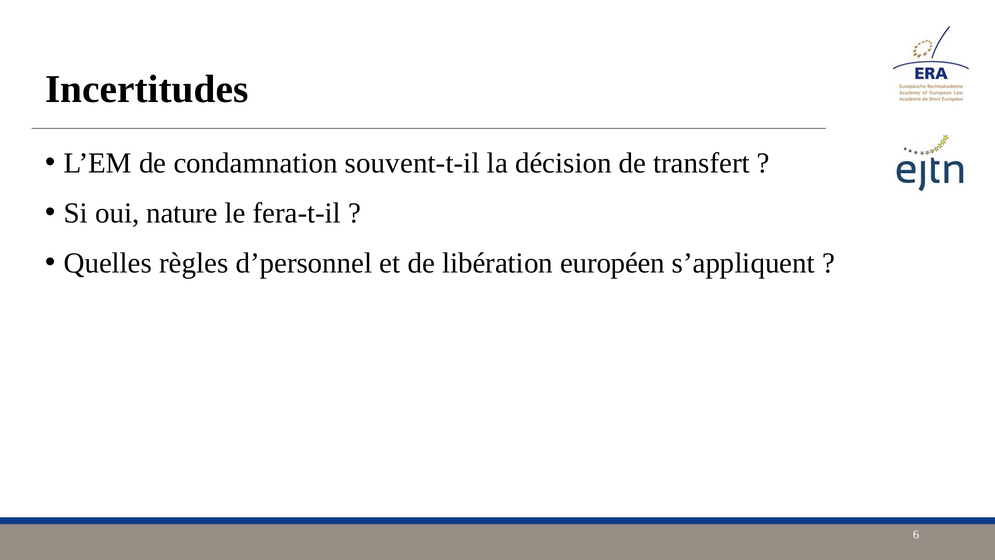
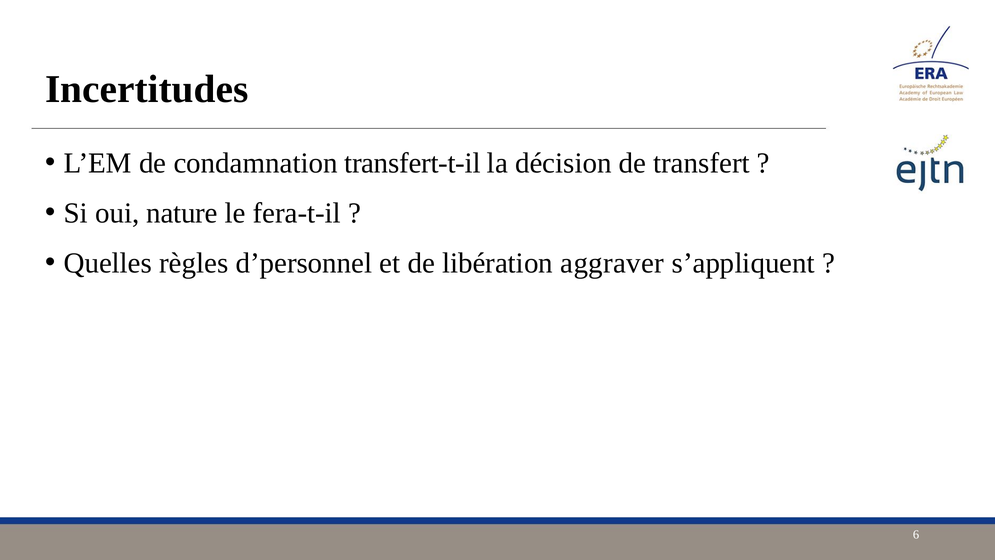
souvent-t-il: souvent-t-il -> transfert-t-il
européen: européen -> aggraver
